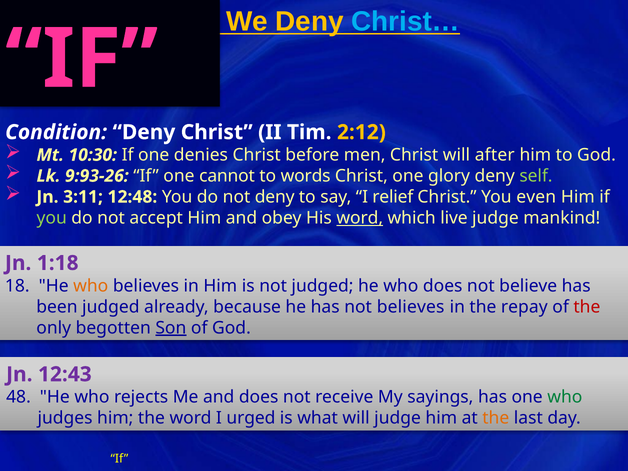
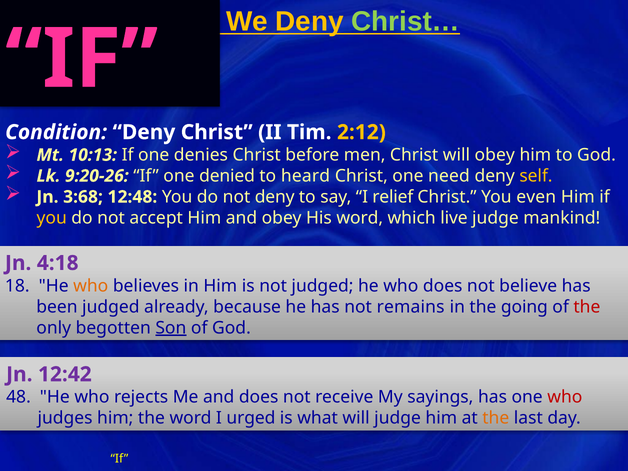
Christ… colour: light blue -> light green
10:30: 10:30 -> 10:13
will after: after -> obey
9:93-26: 9:93-26 -> 9:20-26
cannot: cannot -> denied
words: words -> heard
glory: glory -> need
self colour: light green -> yellow
3:11: 3:11 -> 3:68
you at (52, 218) colour: light green -> yellow
word at (360, 218) underline: present -> none
1:18: 1:18 -> 4:18
not believes: believes -> remains
repay: repay -> going
12:43: 12:43 -> 12:42
who at (565, 397) colour: green -> red
